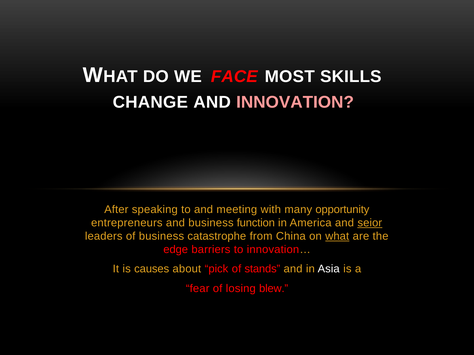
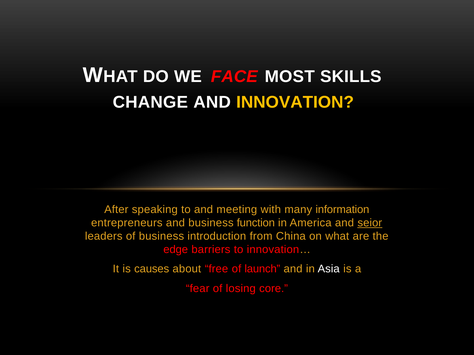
INNOVATION colour: pink -> yellow
opportunity: opportunity -> information
catastrophe: catastrophe -> introduction
what underline: present -> none
pick: pick -> free
stands: stands -> launch
blew: blew -> core
